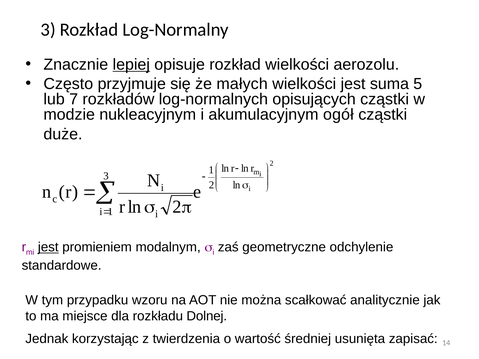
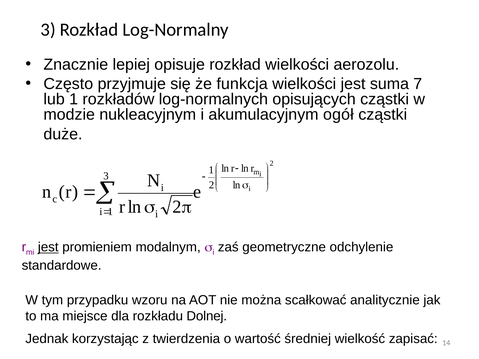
lepiej underline: present -> none
małych: małych -> funkcja
5: 5 -> 7
lub 7: 7 -> 1
usunięta: usunięta -> wielkość
